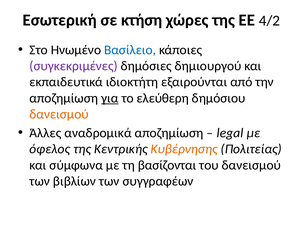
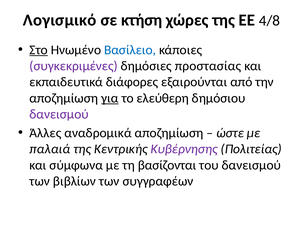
Εσωτερική: Εσωτερική -> Λογισμικό
4/2: 4/2 -> 4/8
Στο underline: none -> present
δημιουργού: δημιουργού -> προστασίας
ιδιοκτήτη: ιδιοκτήτη -> διάφορες
δανεισμού at (59, 114) colour: orange -> purple
legal: legal -> ώστε
όφελος: όφελος -> παλαιά
Κυβέρνησης colour: orange -> purple
